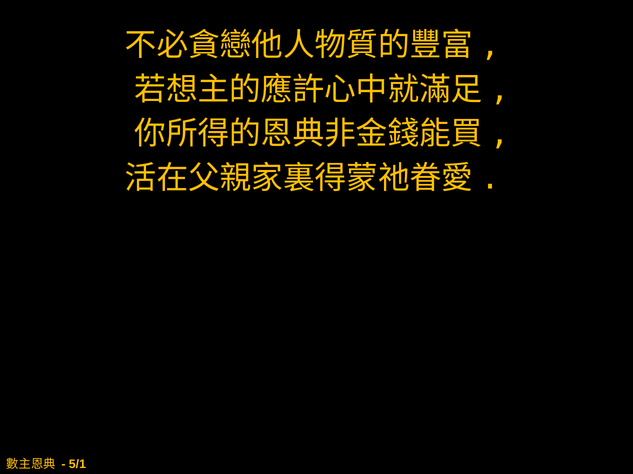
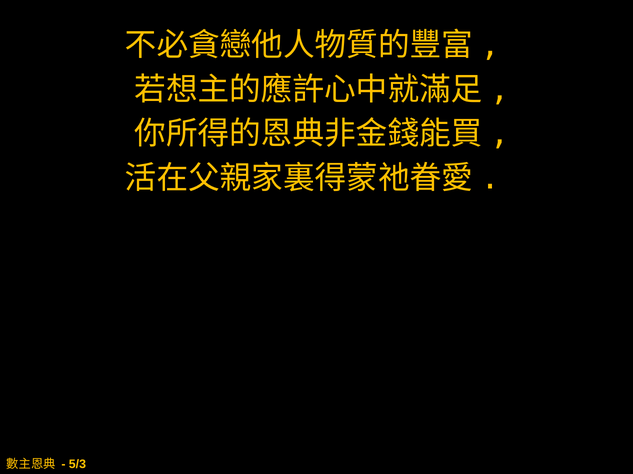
5/1: 5/1 -> 5/3
